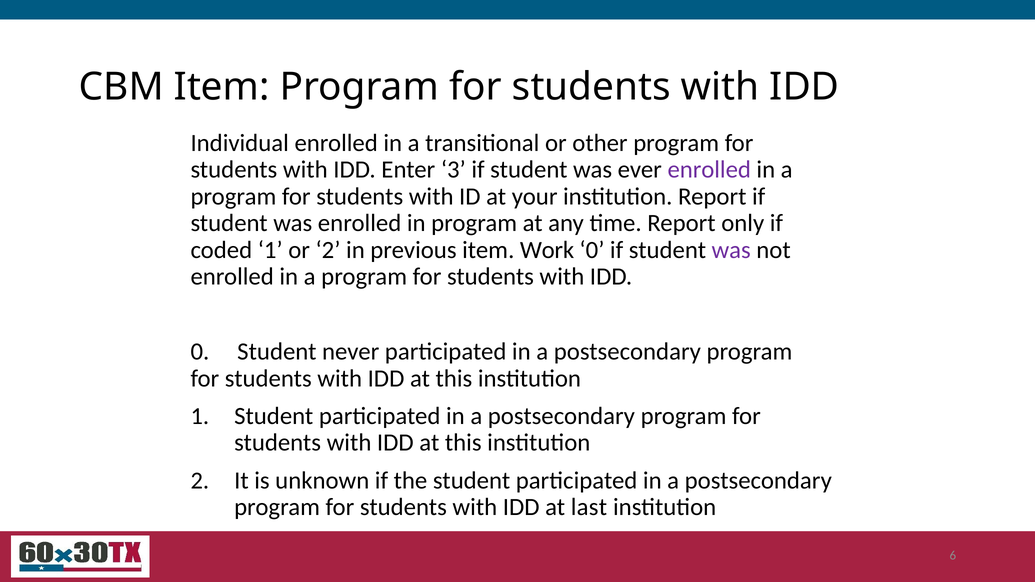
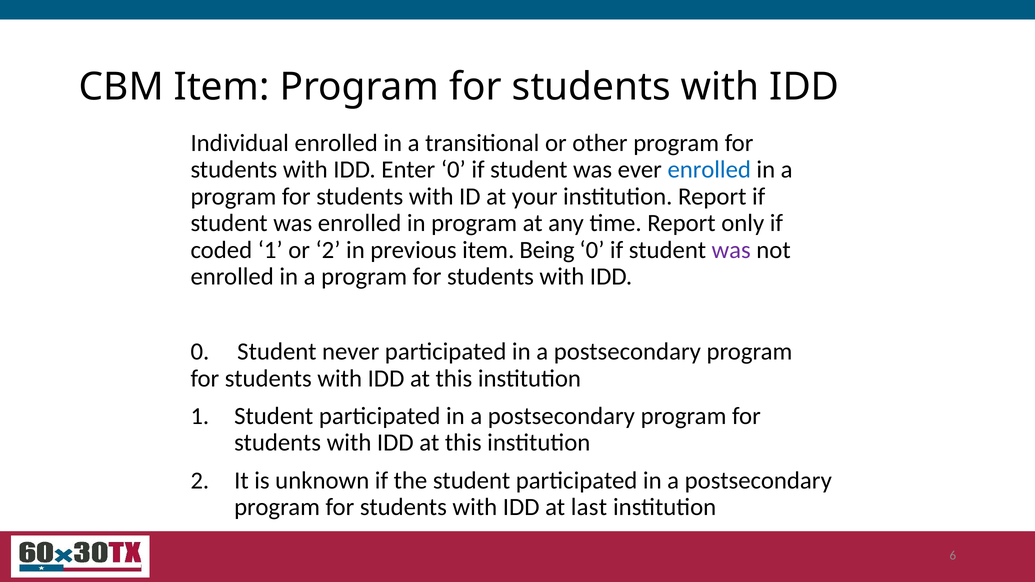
Enter 3: 3 -> 0
enrolled at (709, 170) colour: purple -> blue
Work: Work -> Being
